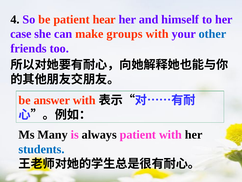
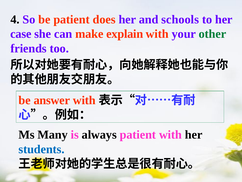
hear: hear -> does
himself: himself -> schools
groups: groups -> explain
other colour: blue -> green
